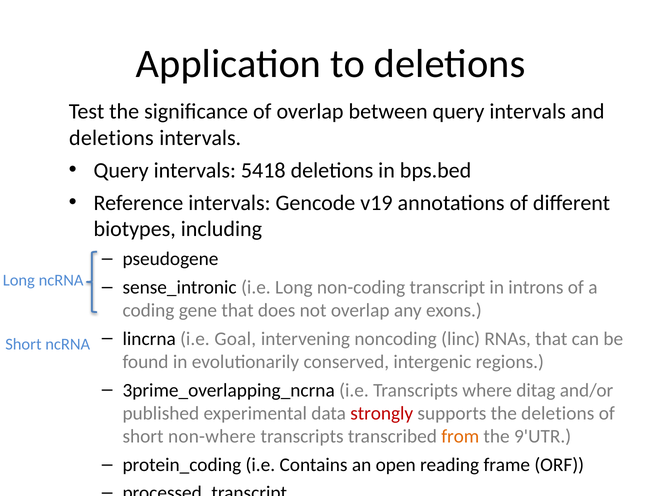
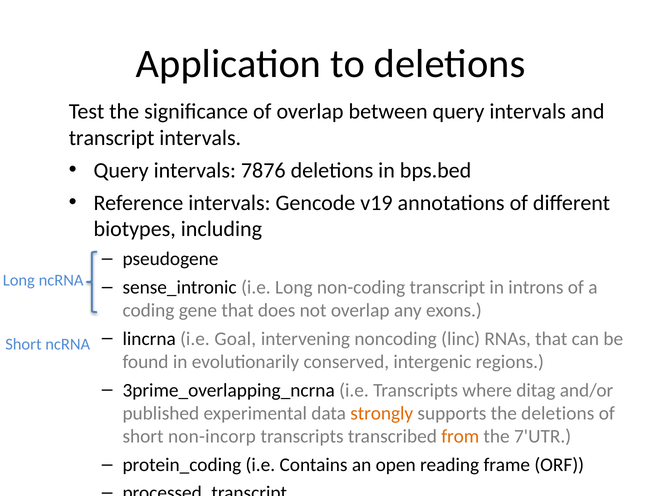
deletions at (111, 138): deletions -> transcript
5418: 5418 -> 7876
strongly colour: red -> orange
non-where: non-where -> non-incorp
9'UTR: 9'UTR -> 7'UTR
